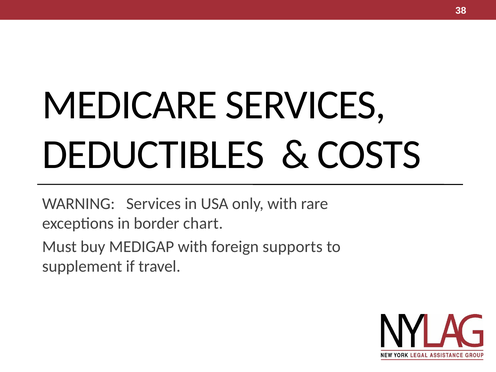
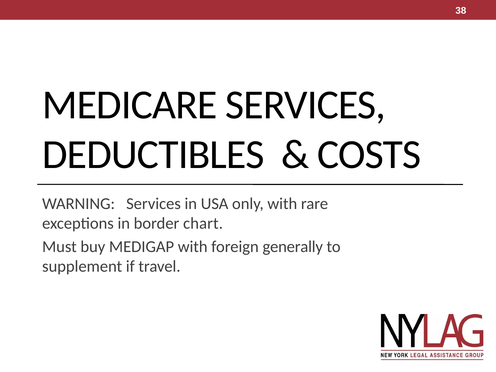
supports: supports -> generally
